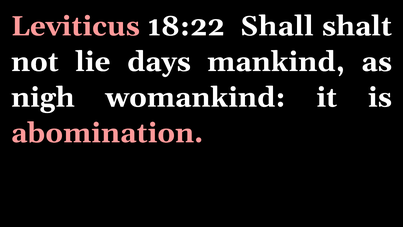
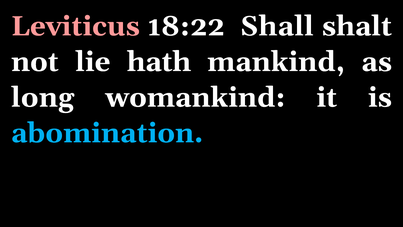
days: days -> hath
nigh: nigh -> long
abomination colour: pink -> light blue
